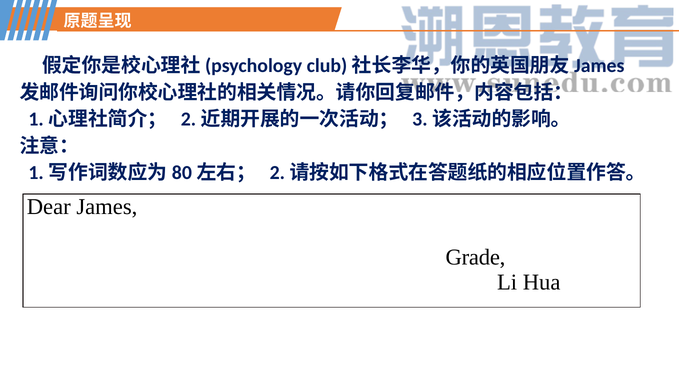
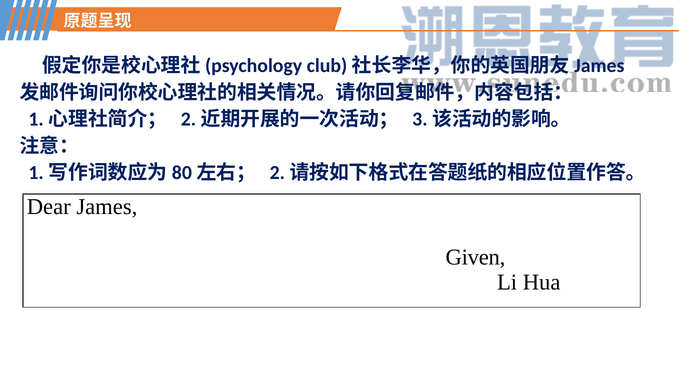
Grade: Grade -> Given
